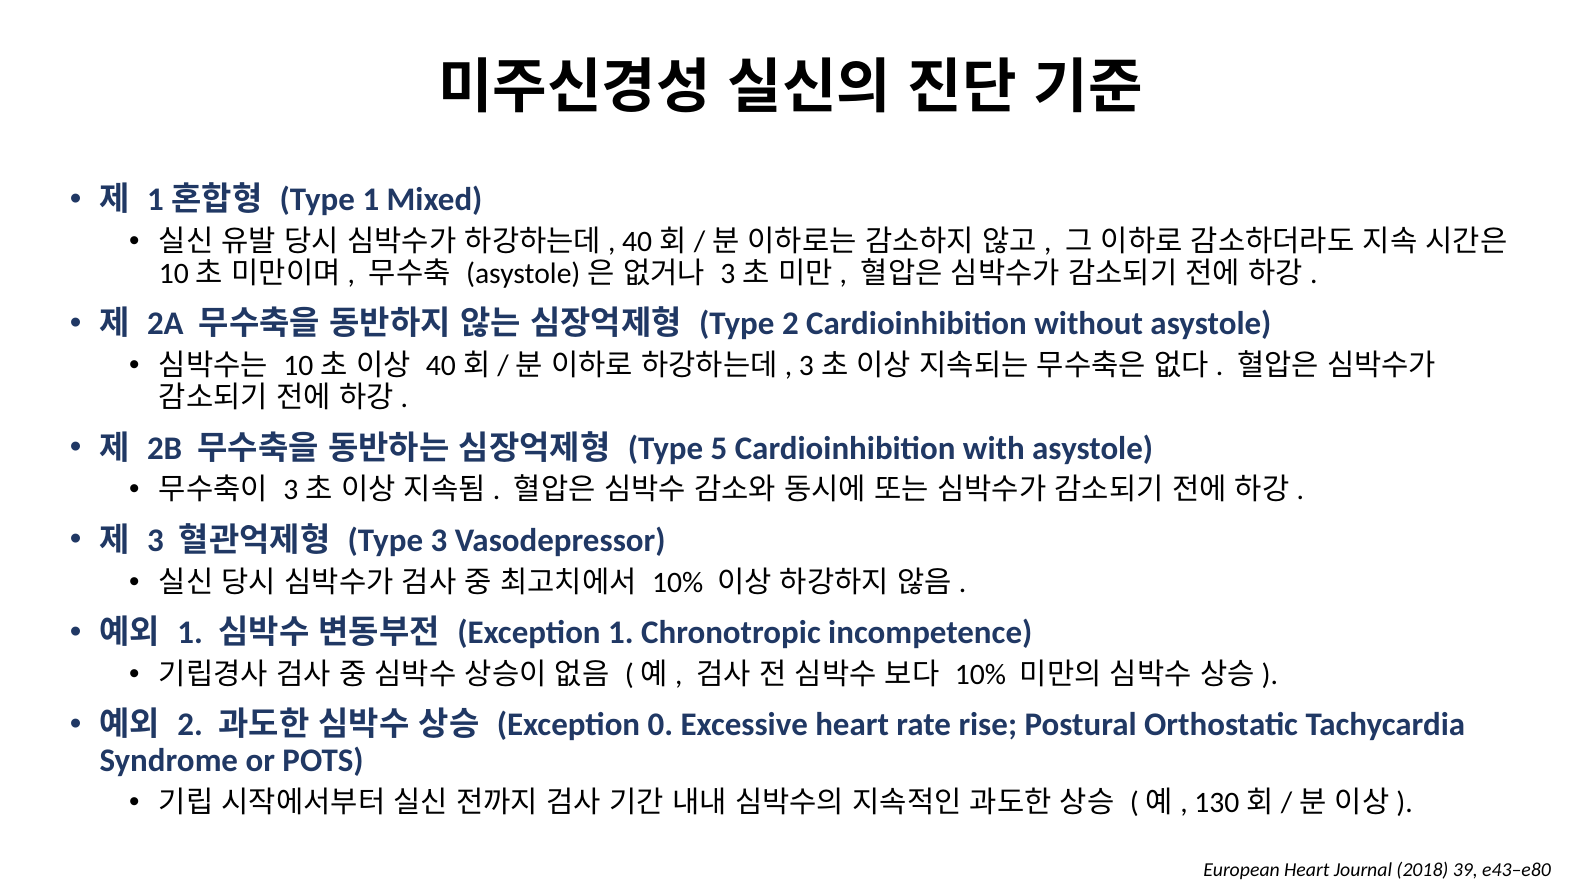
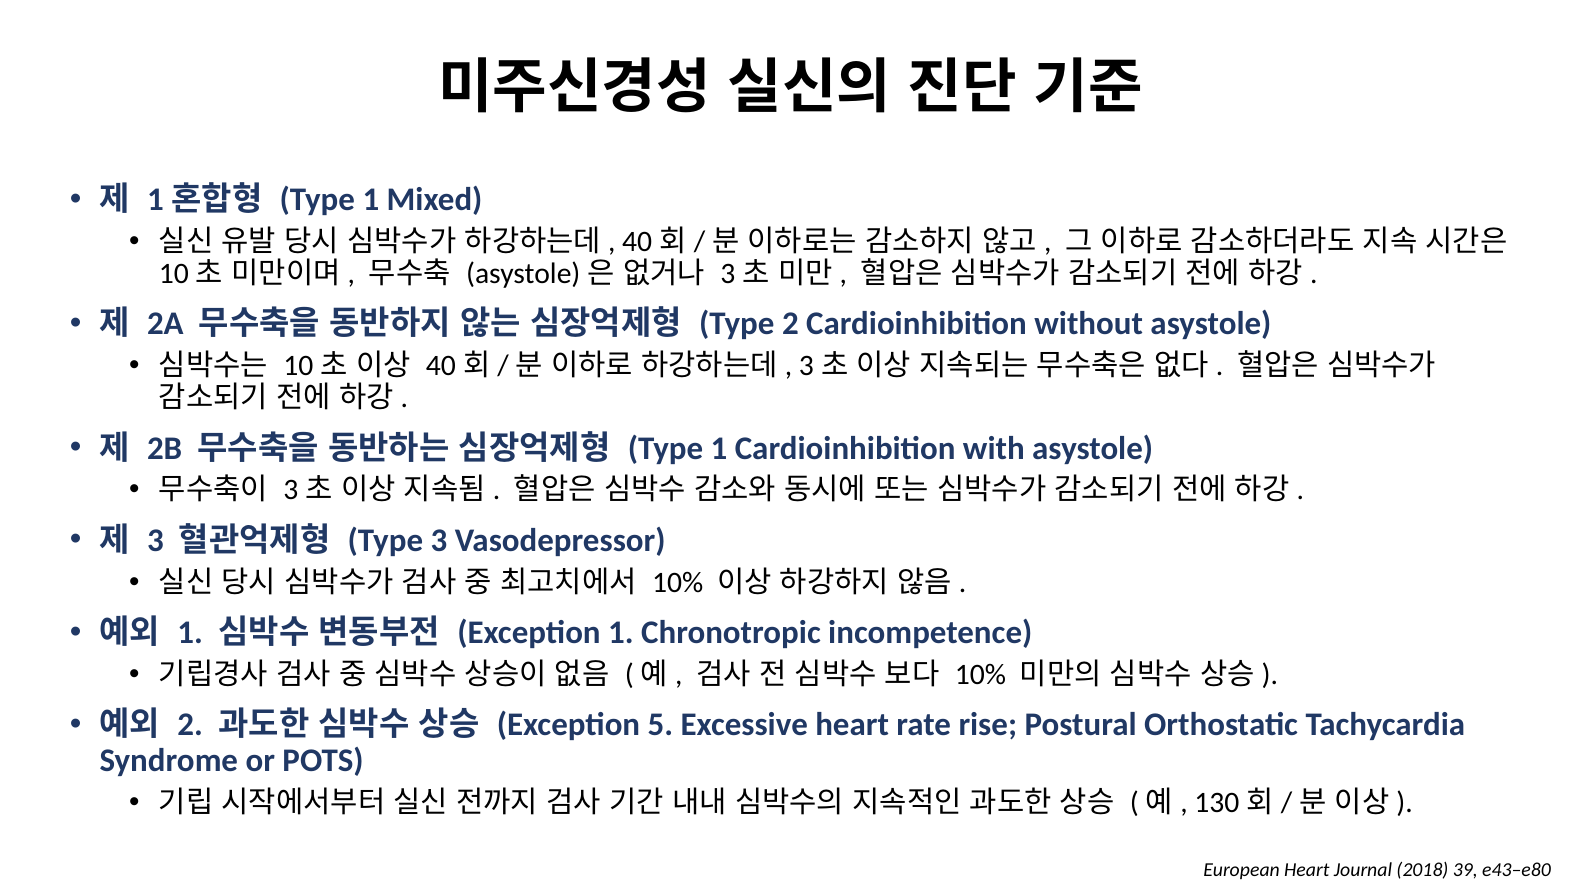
5 at (719, 448): 5 -> 1
0: 0 -> 5
